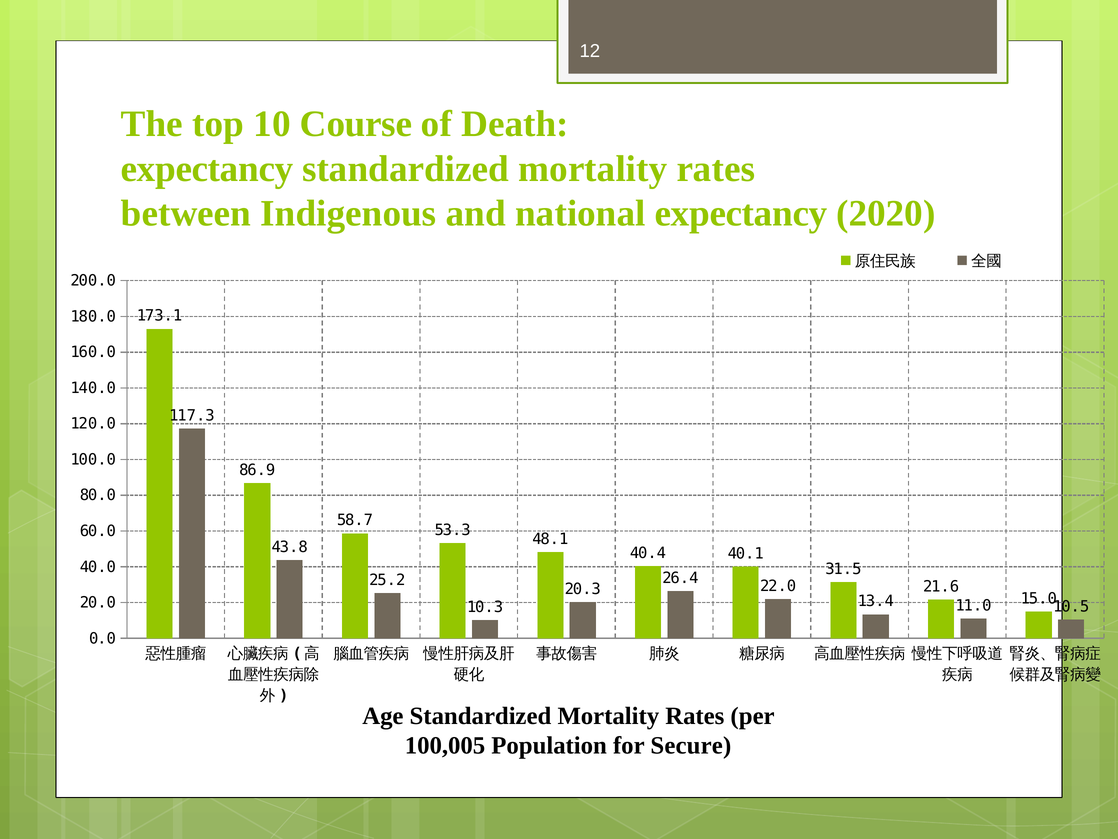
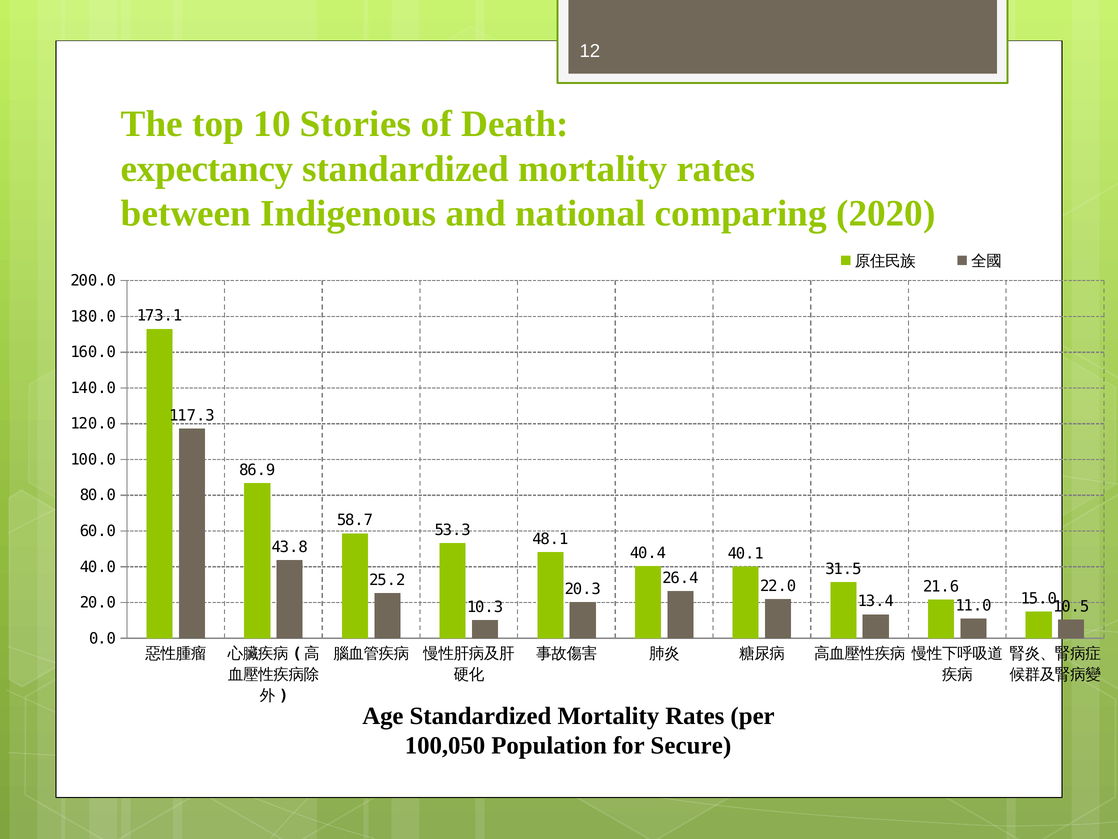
Course: Course -> Stories
national expectancy: expectancy -> comparing
100,005: 100,005 -> 100,050
